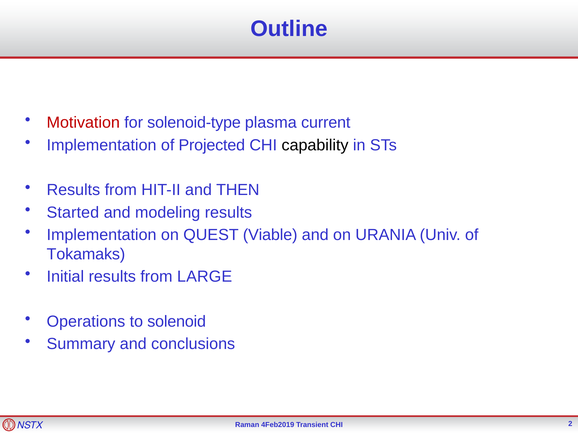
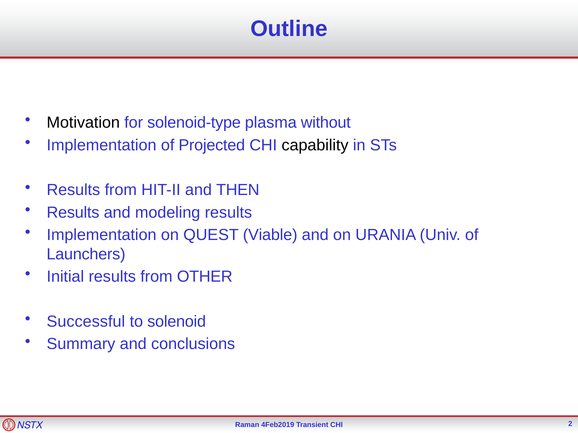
Motivation colour: red -> black
current: current -> without
Started at (73, 213): Started -> Results
Tokamaks: Tokamaks -> Launchers
LARGE: LARGE -> OTHER
Operations: Operations -> Successful
